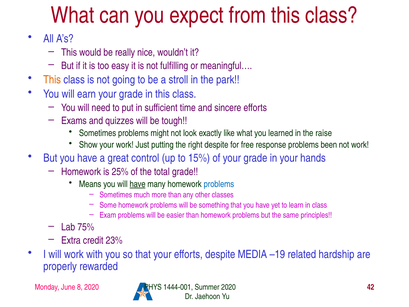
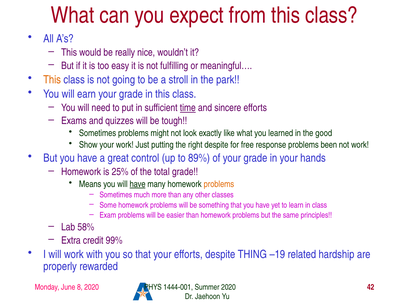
time underline: none -> present
raise: raise -> good
15%: 15% -> 89%
problems at (219, 184) colour: blue -> orange
75%: 75% -> 58%
23%: 23% -> 99%
MEDIA: MEDIA -> THING
